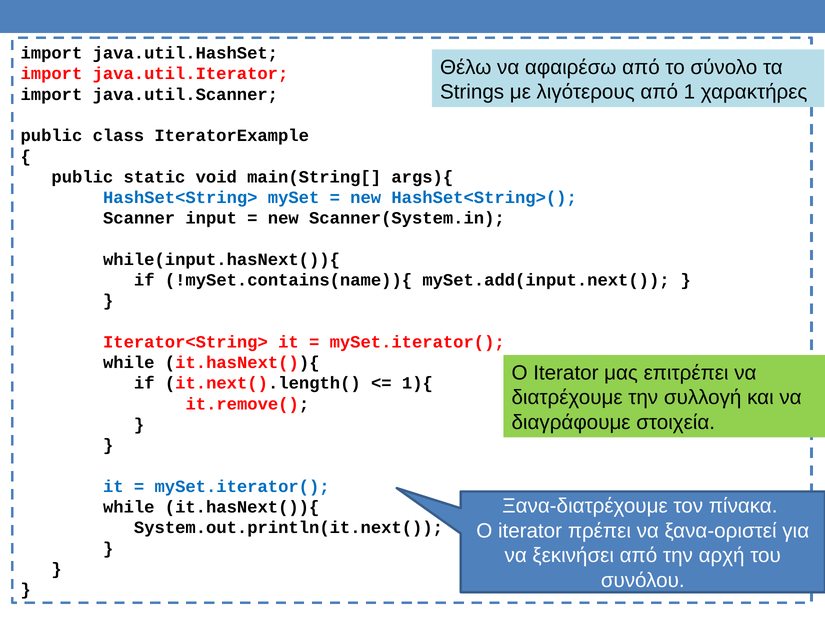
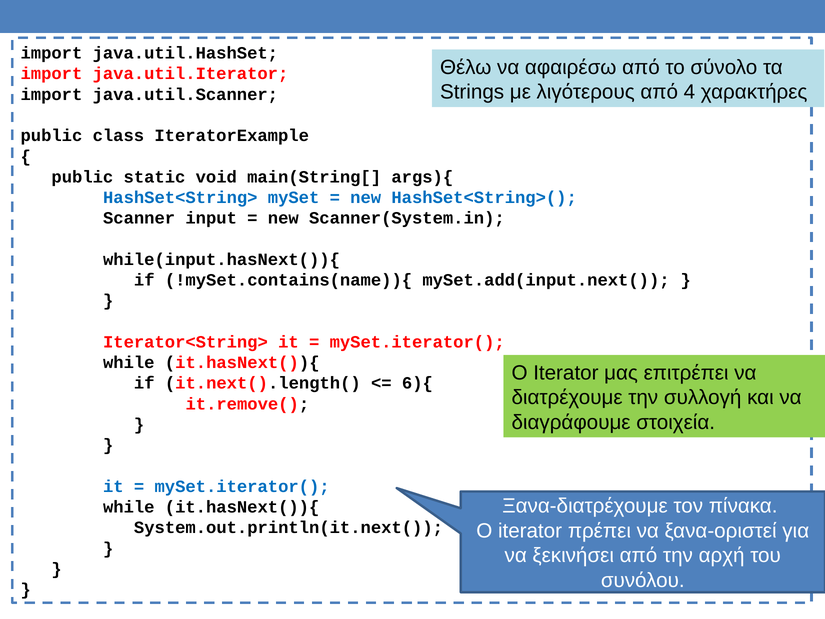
1: 1 -> 4
1){: 1){ -> 6){
